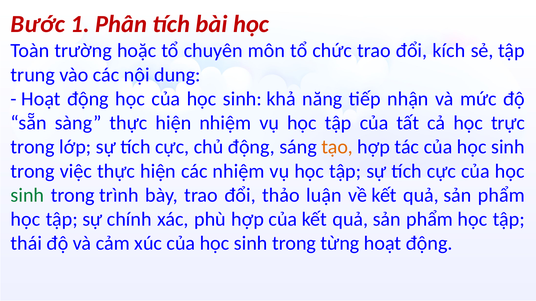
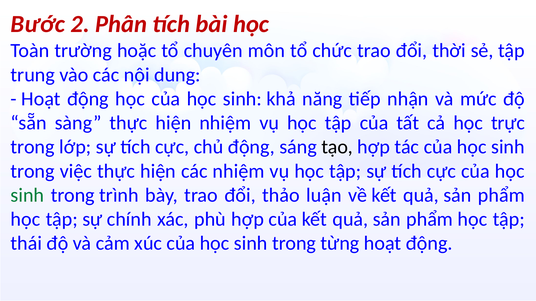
1: 1 -> 2
kích: kích -> thời
tạo colour: orange -> black
